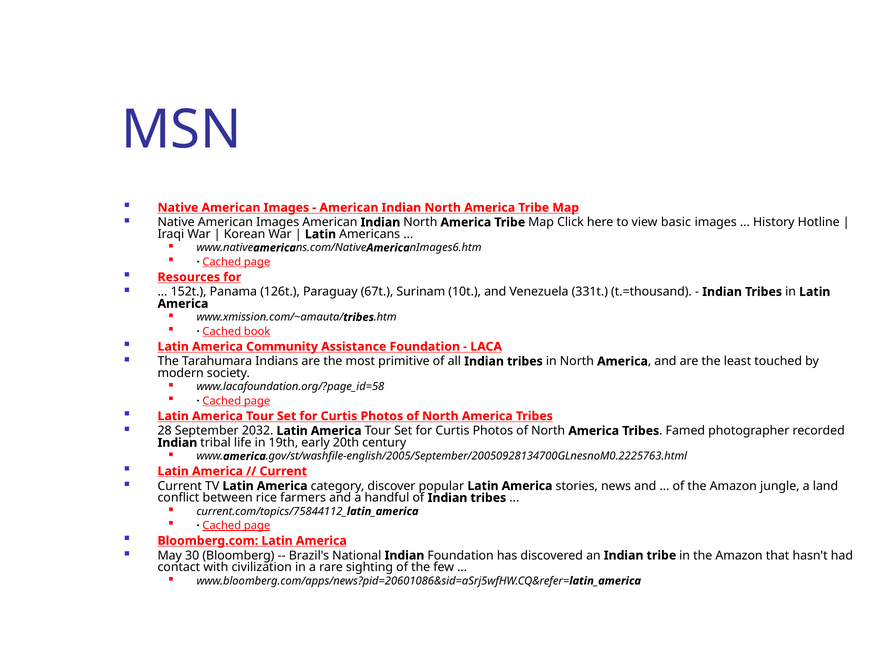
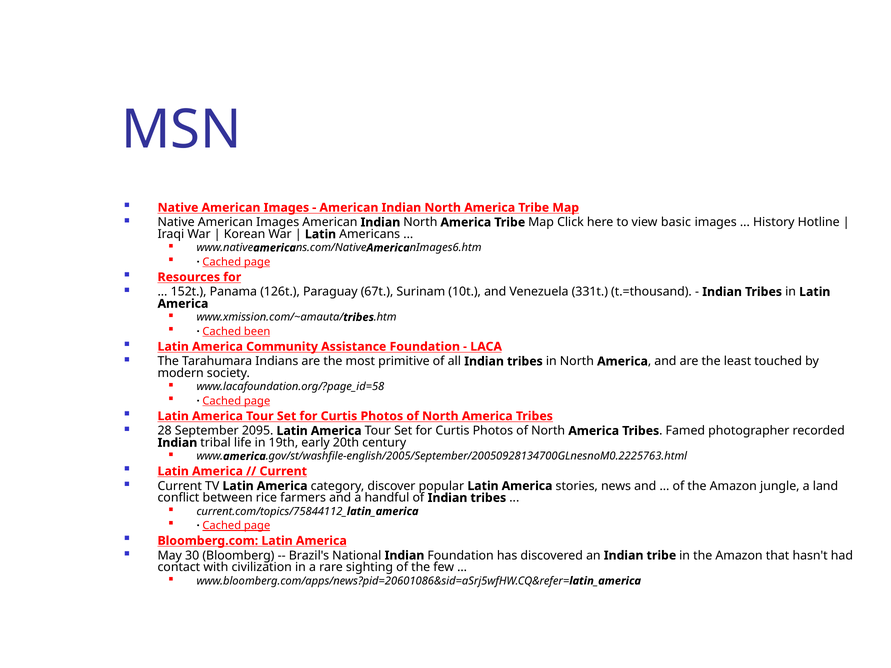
book: book -> been
2032: 2032 -> 2095
